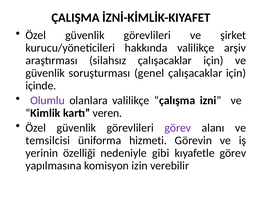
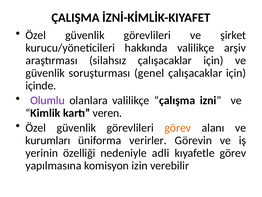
görev at (178, 127) colour: purple -> orange
temsilcisi: temsilcisi -> kurumları
hizmeti: hizmeti -> verirler
gibi: gibi -> adli
